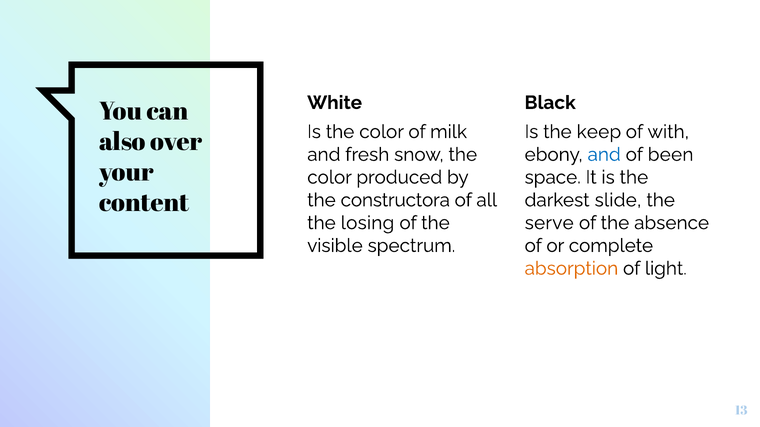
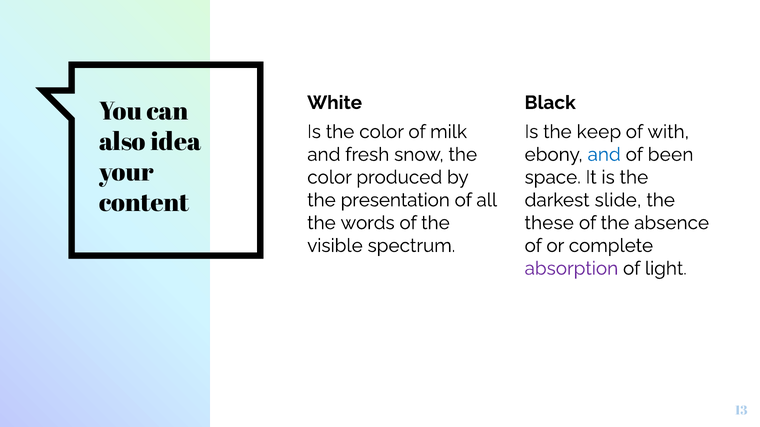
over: over -> idea
constructora: constructora -> presentation
losing: losing -> words
serve: serve -> these
absorption colour: orange -> purple
